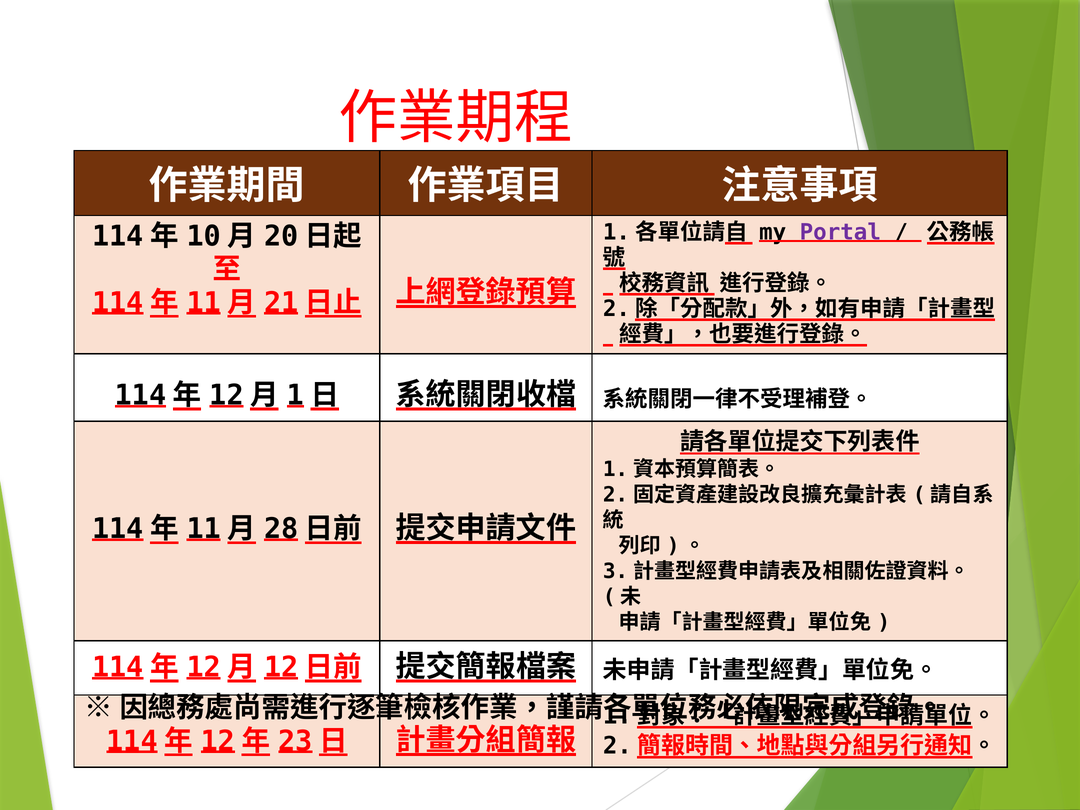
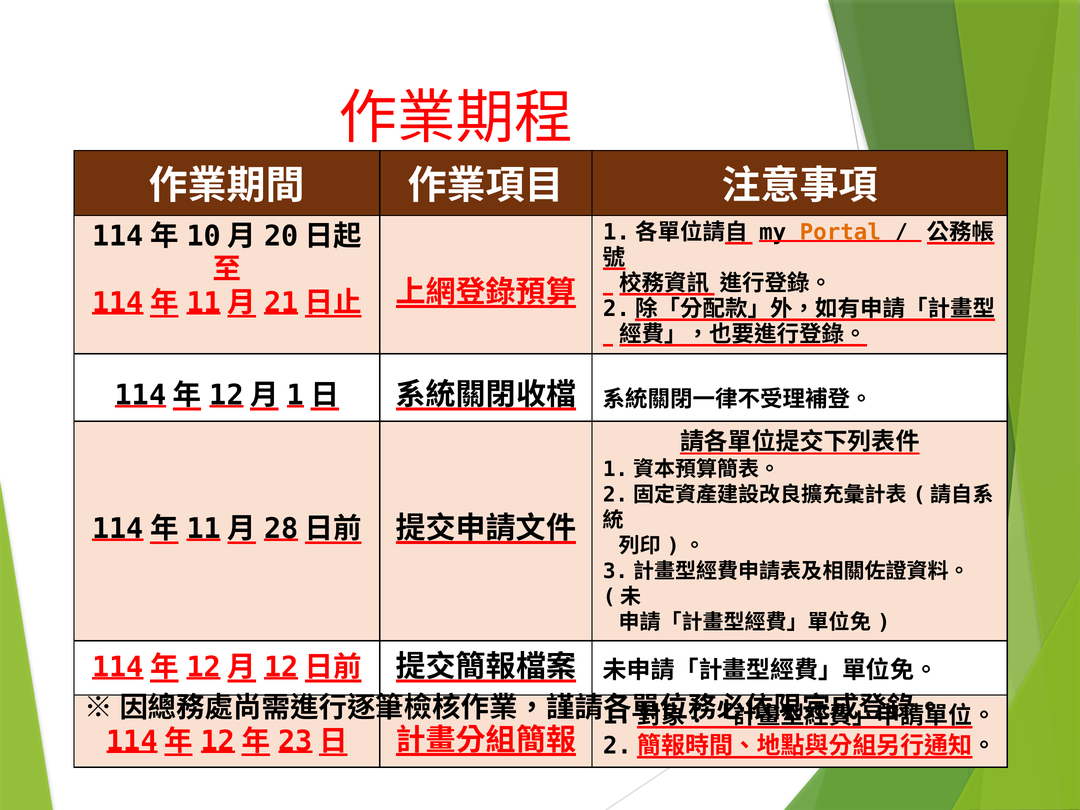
Portal colour: purple -> orange
